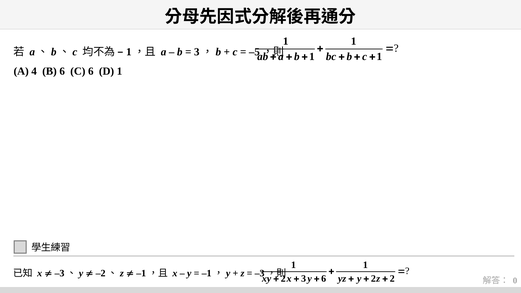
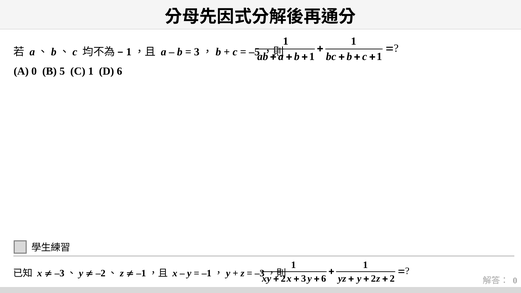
A 4: 4 -> 0
B 6: 6 -> 5
C 6: 6 -> 1
D 1: 1 -> 6
